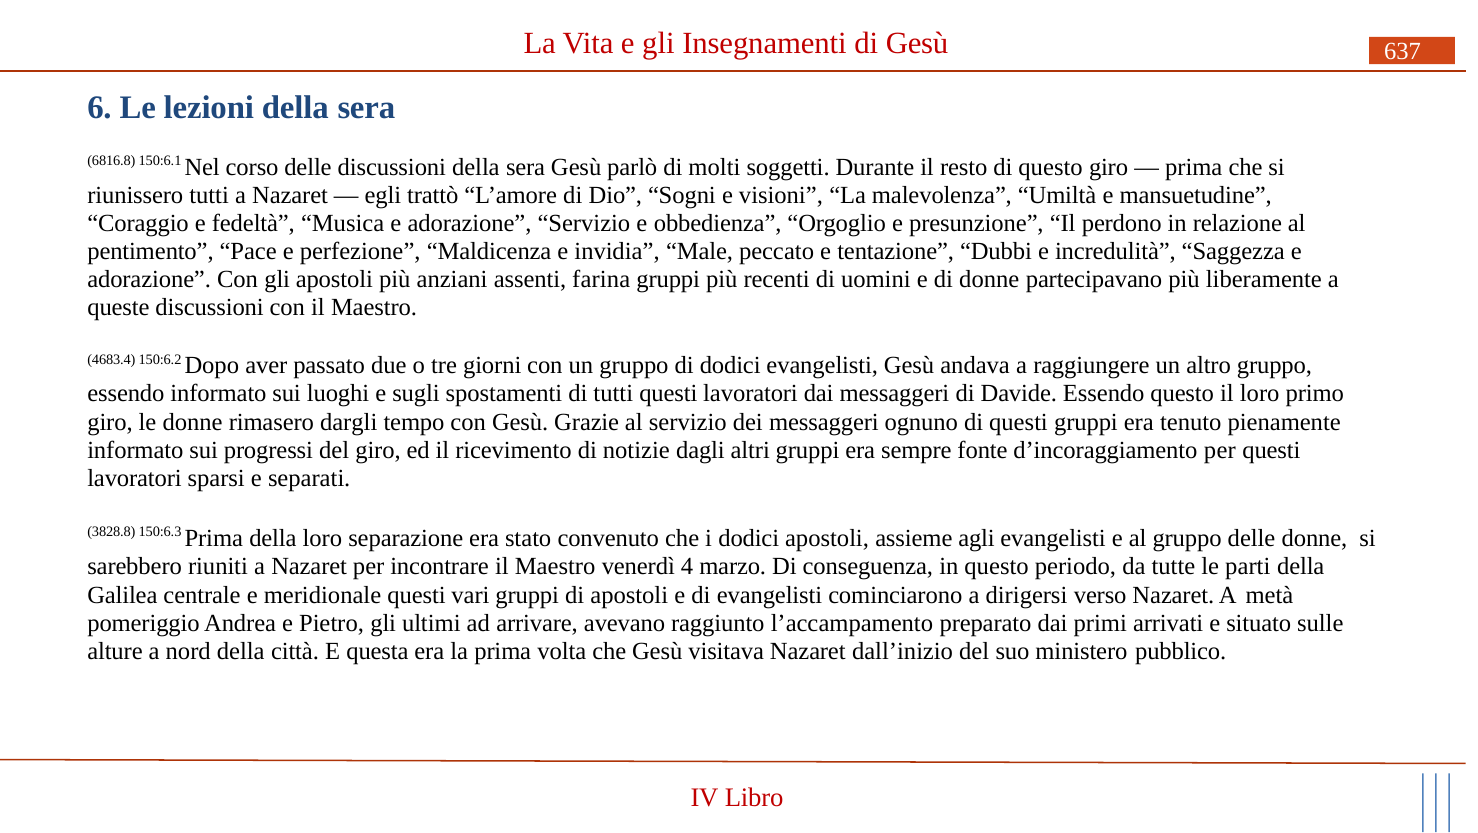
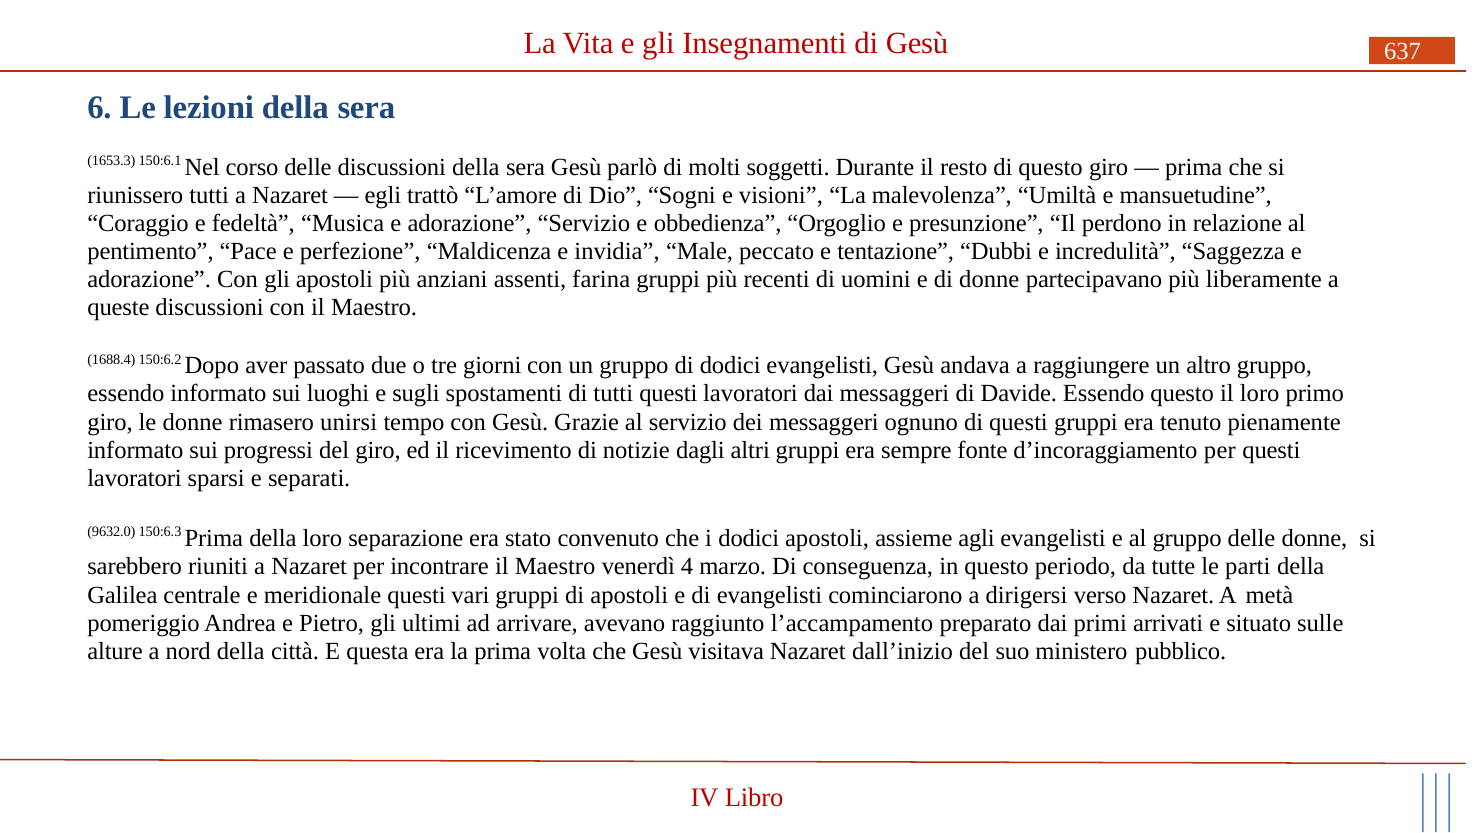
6816.8: 6816.8 -> 1653.3
4683.4: 4683.4 -> 1688.4
dargli: dargli -> unirsi
3828.8: 3828.8 -> 9632.0
